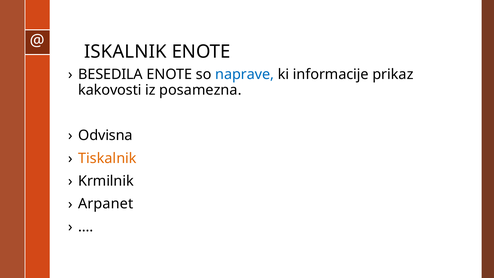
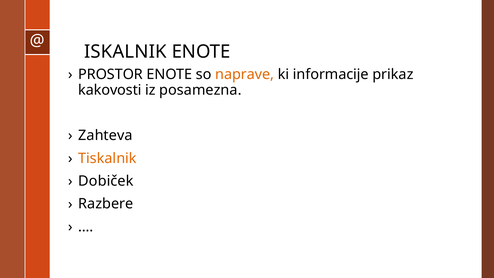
BESEDILA: BESEDILA -> PROSTOR
naprave colour: blue -> orange
Odvisna: Odvisna -> Zahteva
Krmilnik: Krmilnik -> Dobiček
Arpanet: Arpanet -> Razbere
